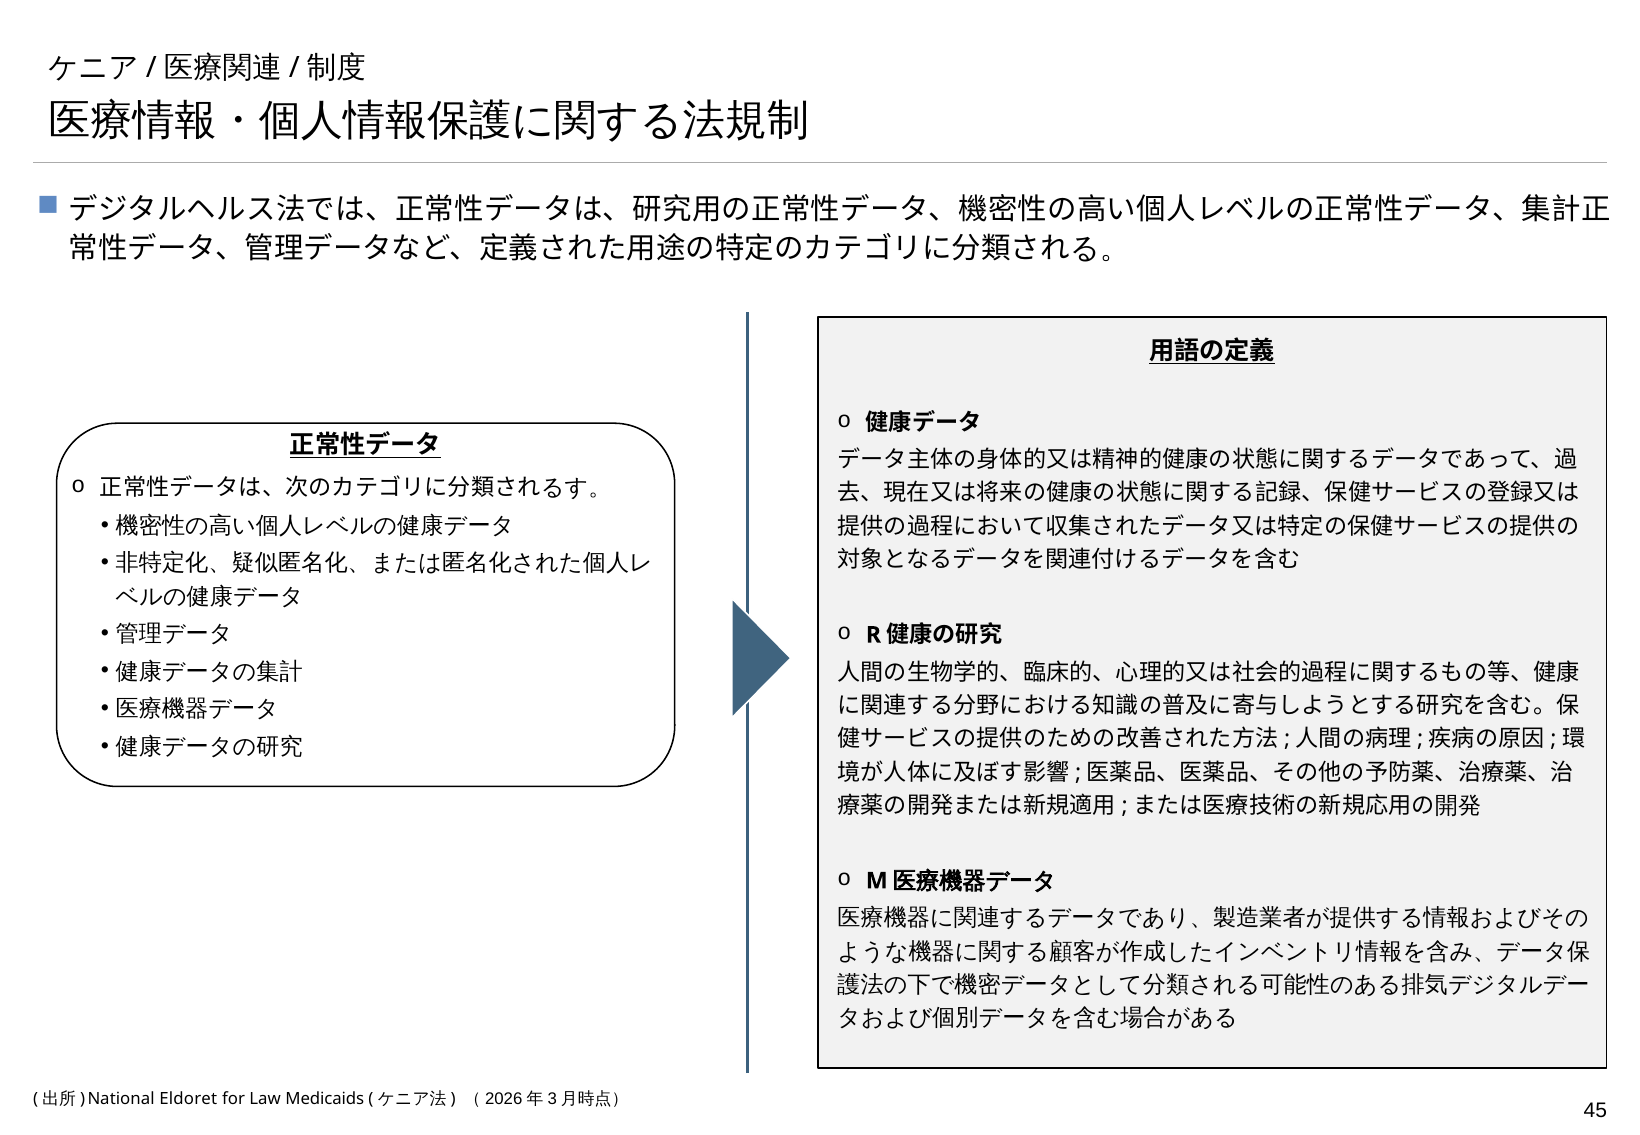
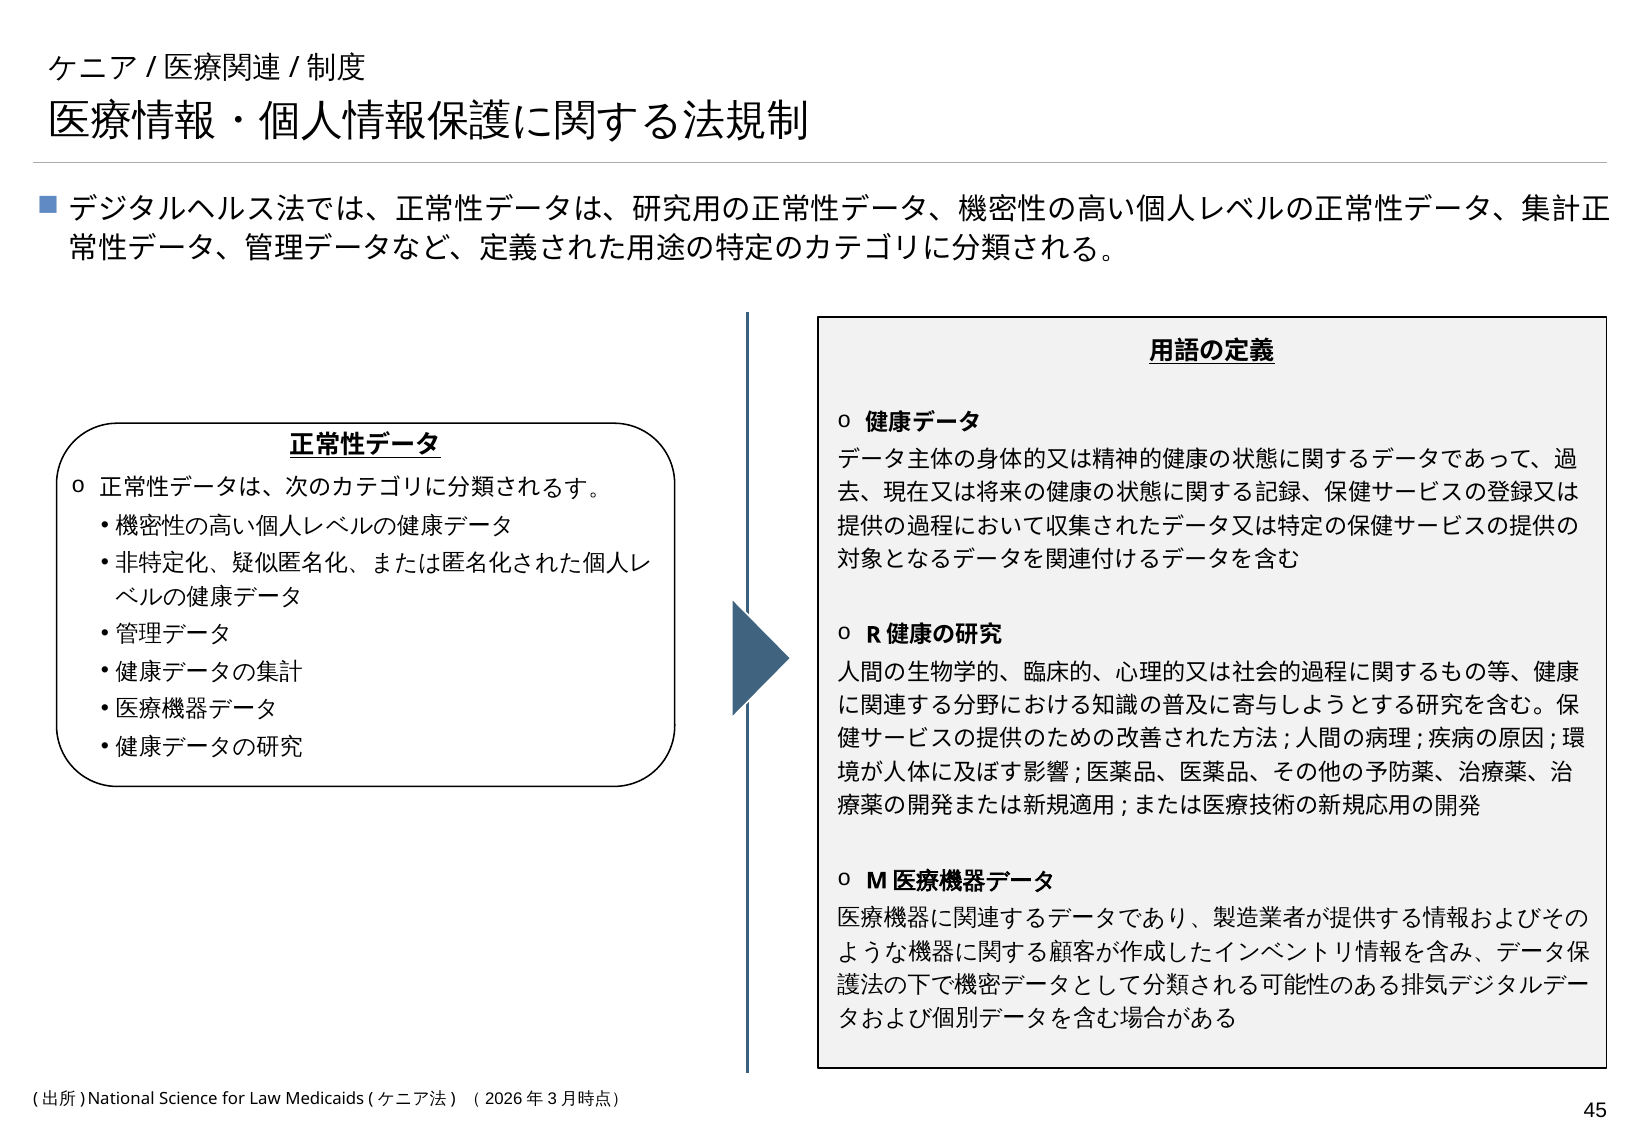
Eldoret: Eldoret -> Science
